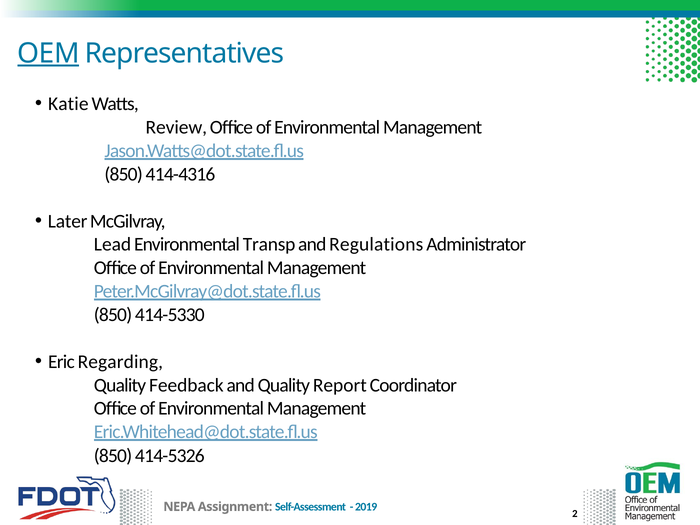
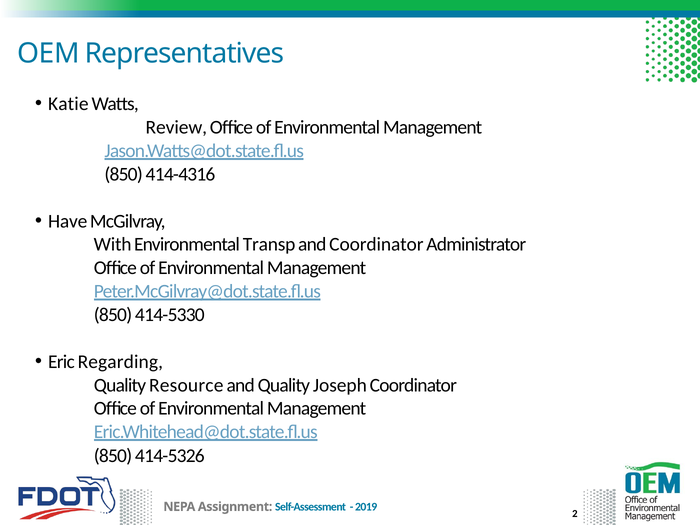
OEM underline: present -> none
Later: Later -> Have
Lead: Lead -> With
and Regulations: Regulations -> Coordinator
Feedback: Feedback -> Resource
Report: Report -> Joseph
